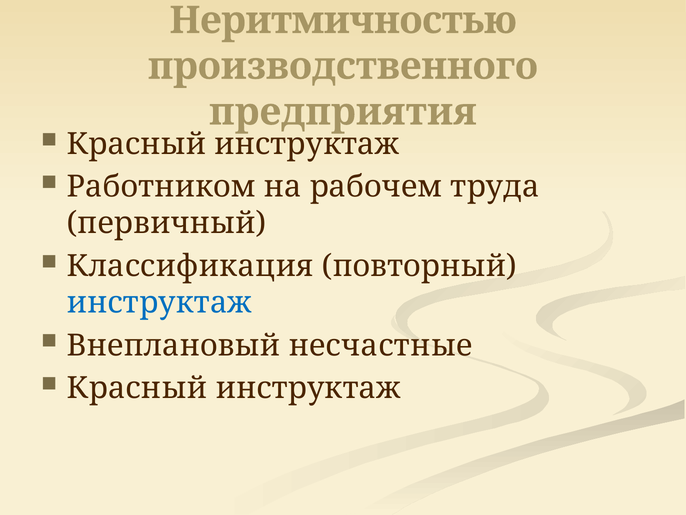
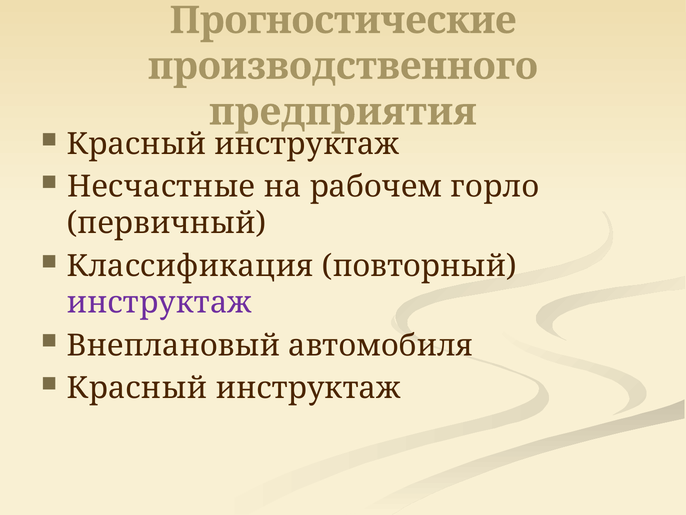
Неритмичностью: Неритмичностью -> Прогностические
Работником: Работником -> Несчастные
труда: труда -> горло
инструктаж at (159, 303) colour: blue -> purple
несчастные: несчастные -> автомобиля
